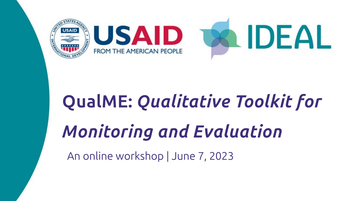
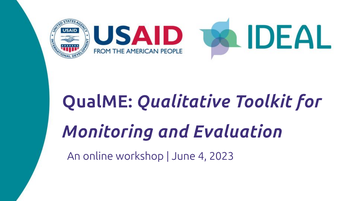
7: 7 -> 4
